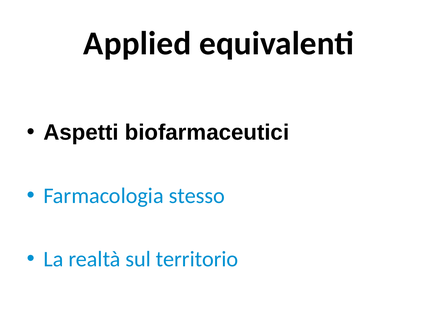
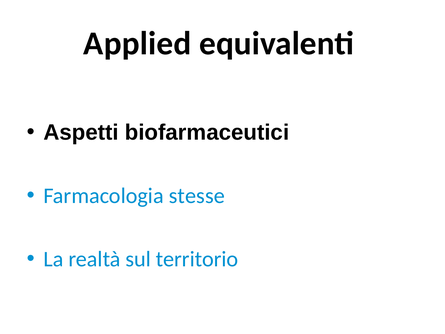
stesso: stesso -> stesse
